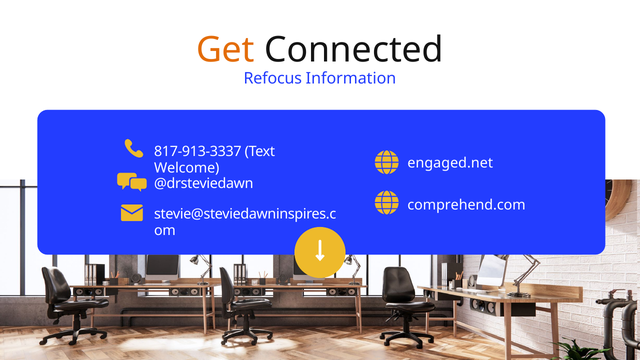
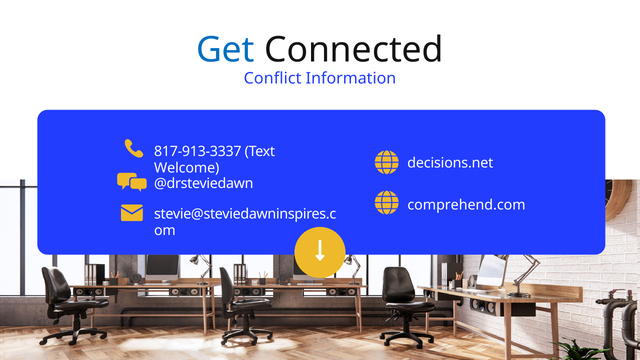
Get colour: orange -> blue
Refocus: Refocus -> Conflict
engaged.net: engaged.net -> decisions.net
